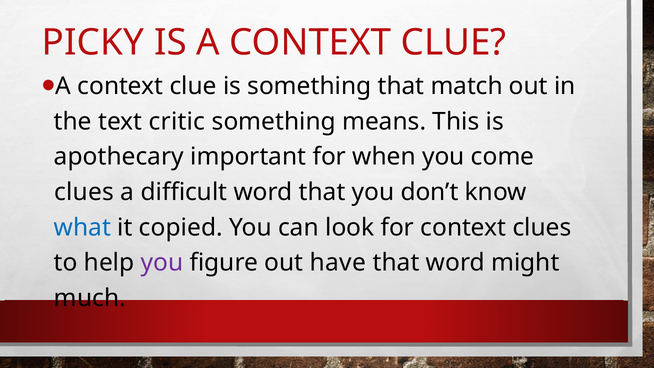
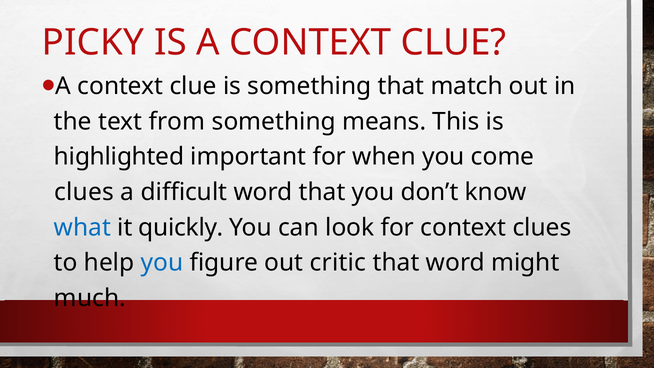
critic: critic -> from
apothecary: apothecary -> highlighted
copied: copied -> quickly
you at (162, 263) colour: purple -> blue
have: have -> critic
